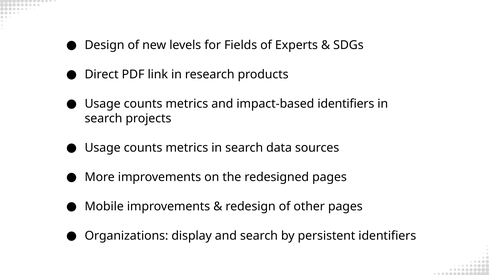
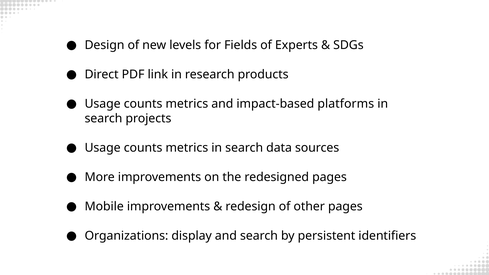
impact-based identifiers: identifiers -> platforms
